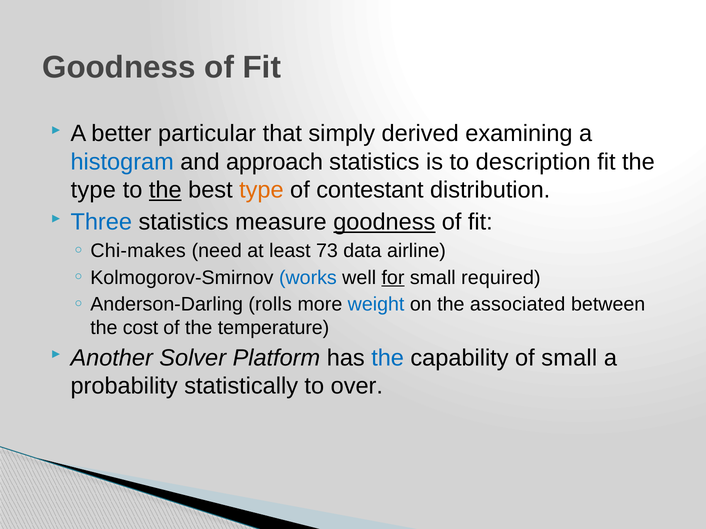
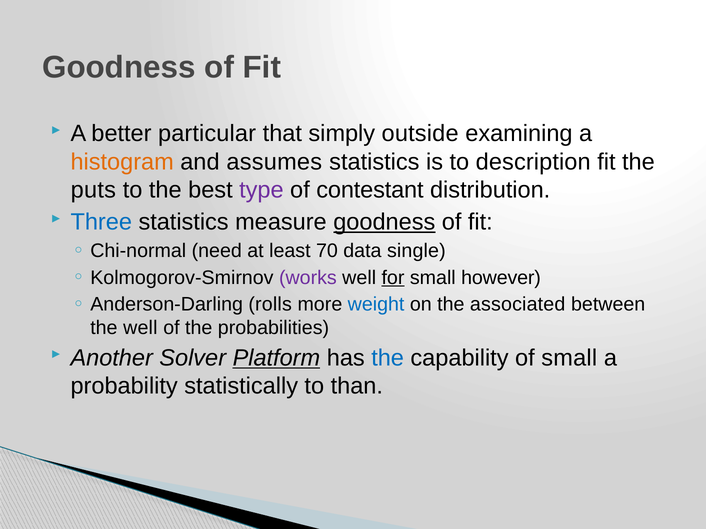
derived: derived -> outside
histogram colour: blue -> orange
approach: approach -> assumes
type at (93, 190): type -> puts
the at (165, 190) underline: present -> none
type at (261, 190) colour: orange -> purple
Chi-makes: Chi-makes -> Chi-normal
73: 73 -> 70
airline: airline -> single
works colour: blue -> purple
required: required -> however
the cost: cost -> well
temperature: temperature -> probabilities
Platform underline: none -> present
over: over -> than
